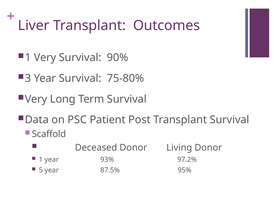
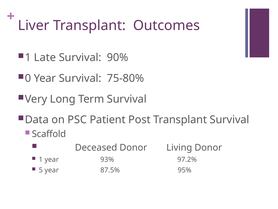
1 Very: Very -> Late
3: 3 -> 0
